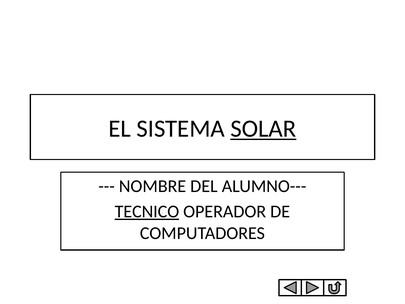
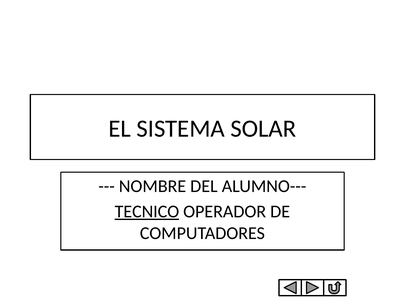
SOLAR underline: present -> none
